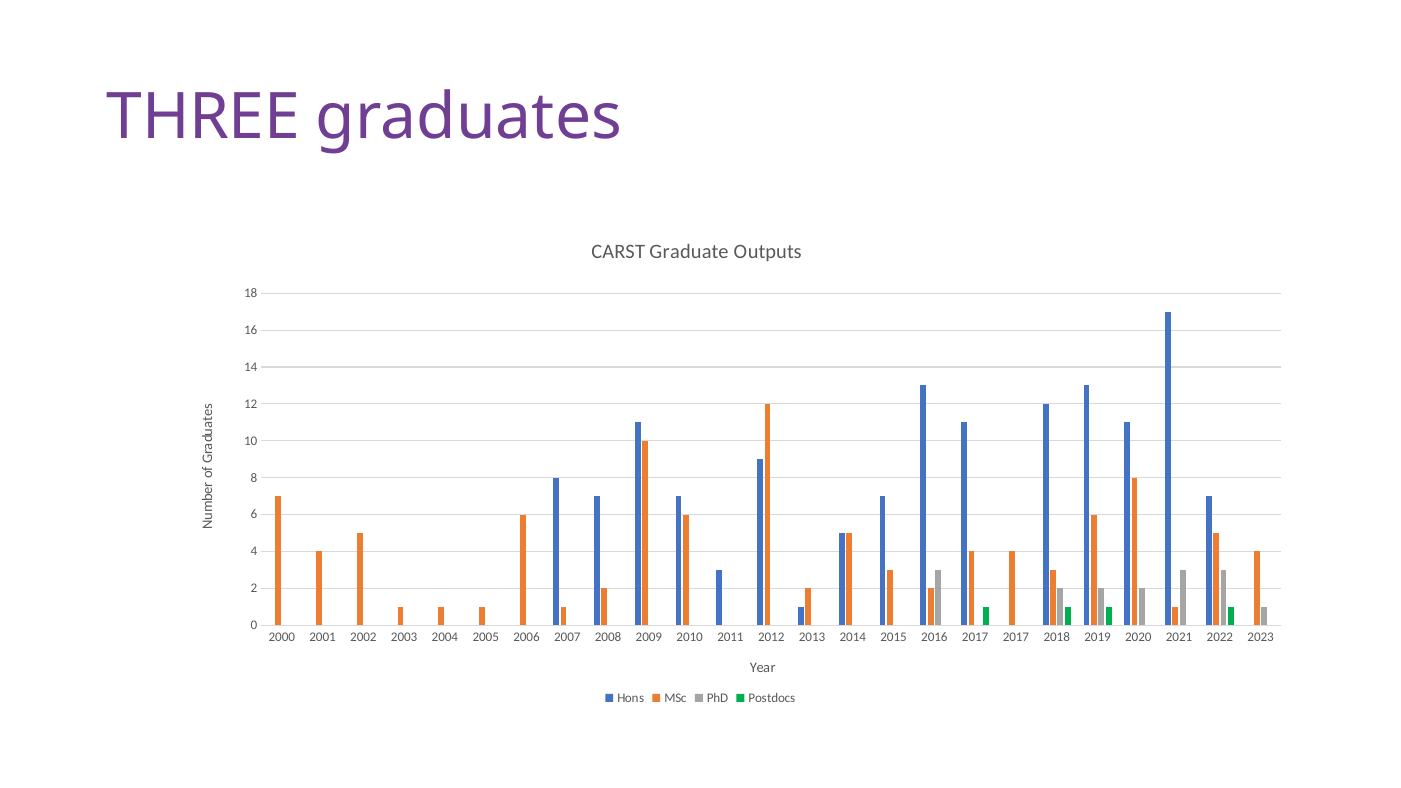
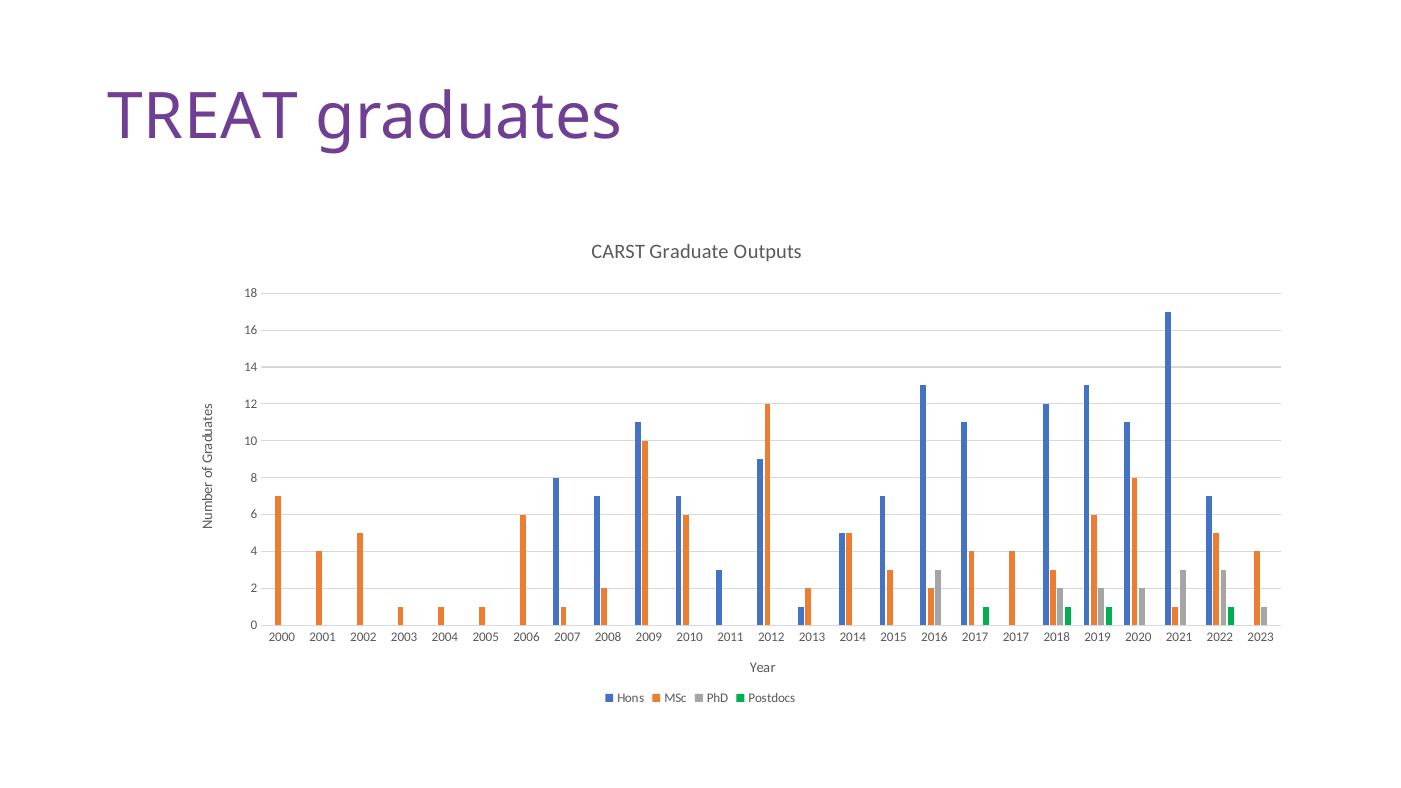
THREE: THREE -> TREAT
